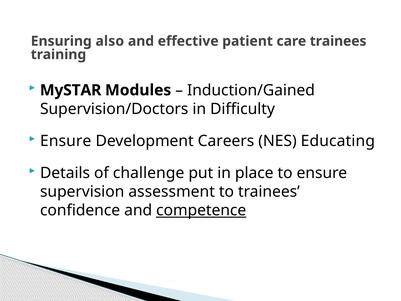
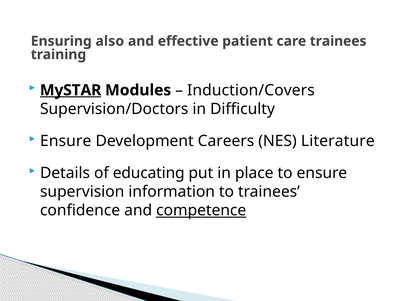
MySTAR underline: none -> present
Induction/Gained: Induction/Gained -> Induction/Covers
Educating: Educating -> Literature
challenge: challenge -> educating
assessment: assessment -> information
